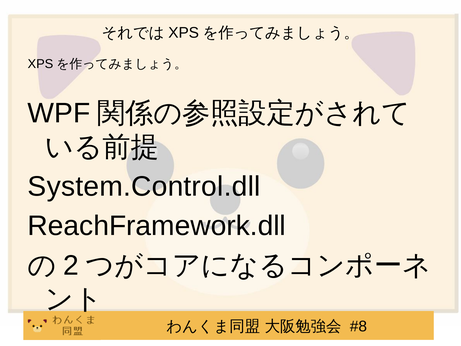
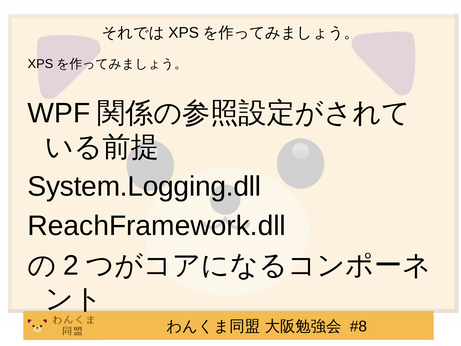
System.Control.dll: System.Control.dll -> System.Logging.dll
